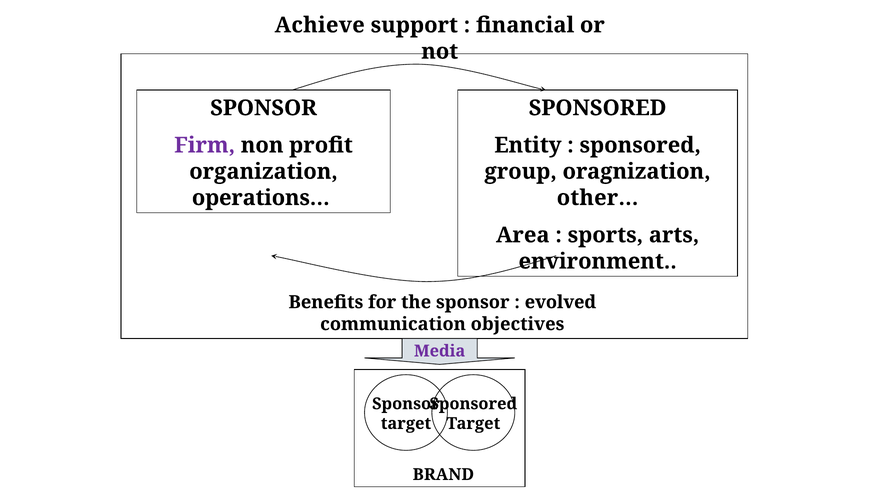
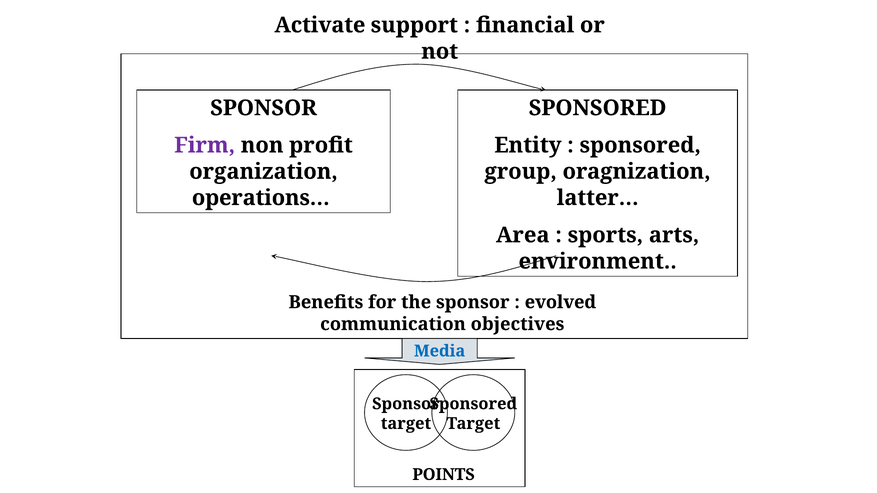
Achieve: Achieve -> Activate
other…: other… -> latter…
Media colour: purple -> blue
BRAND: BRAND -> POINTS
